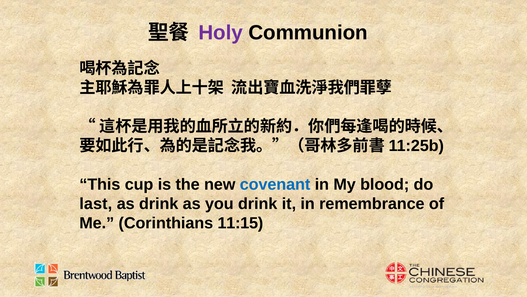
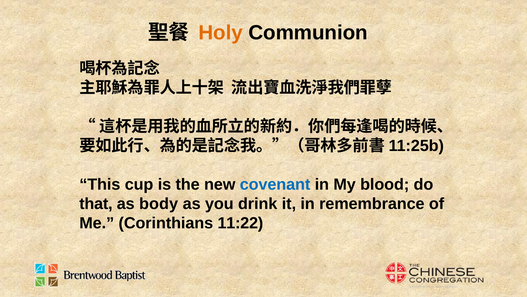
Holy colour: purple -> orange
last: last -> that
as drink: drink -> body
11:15: 11:15 -> 11:22
